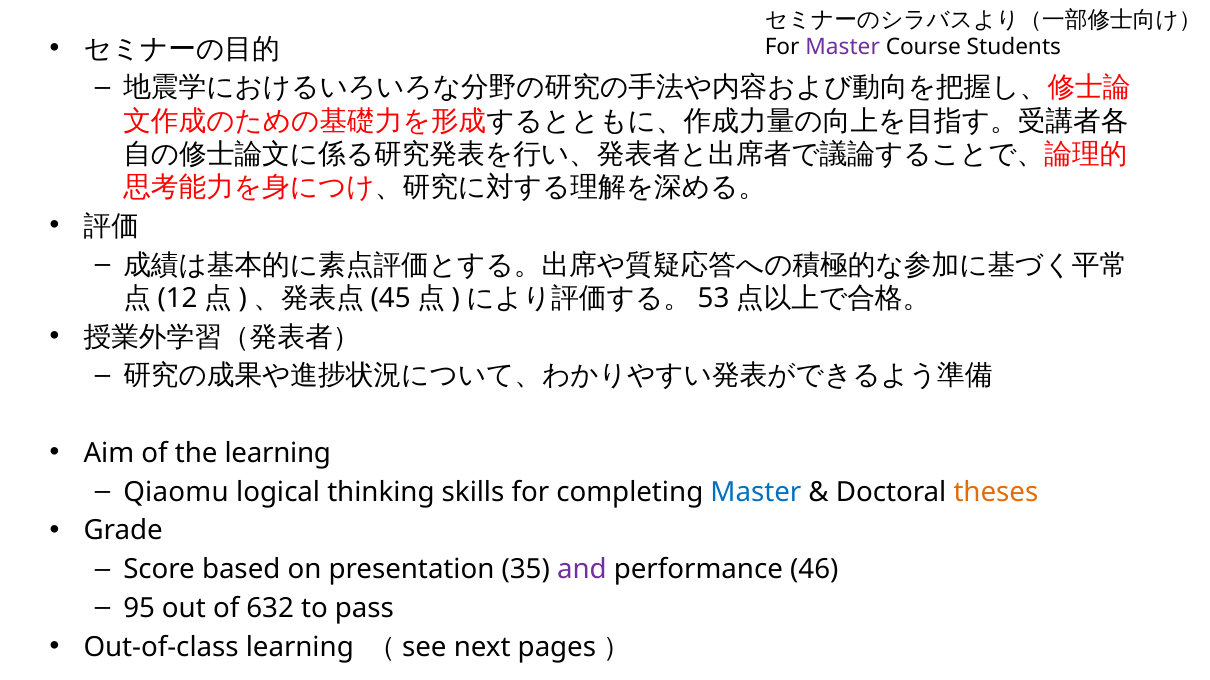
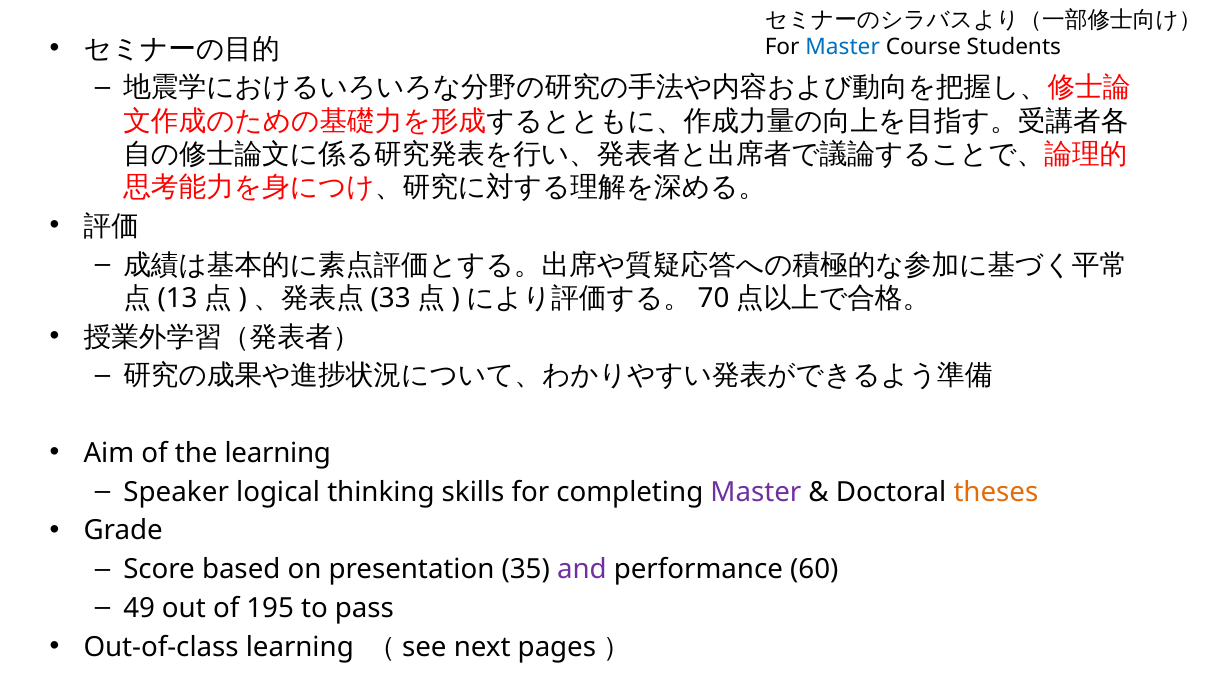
Master at (843, 47) colour: purple -> blue
12: 12 -> 13
45: 45 -> 33
53: 53 -> 70
Qiaomu: Qiaomu -> Speaker
Master at (756, 492) colour: blue -> purple
46: 46 -> 60
95: 95 -> 49
632: 632 -> 195
